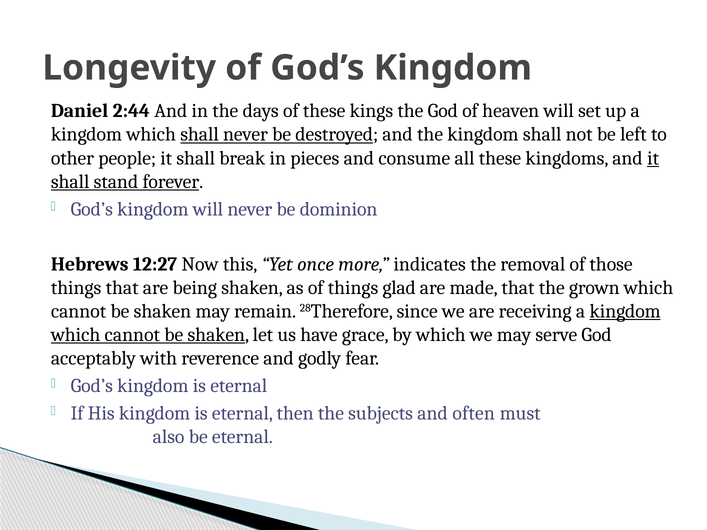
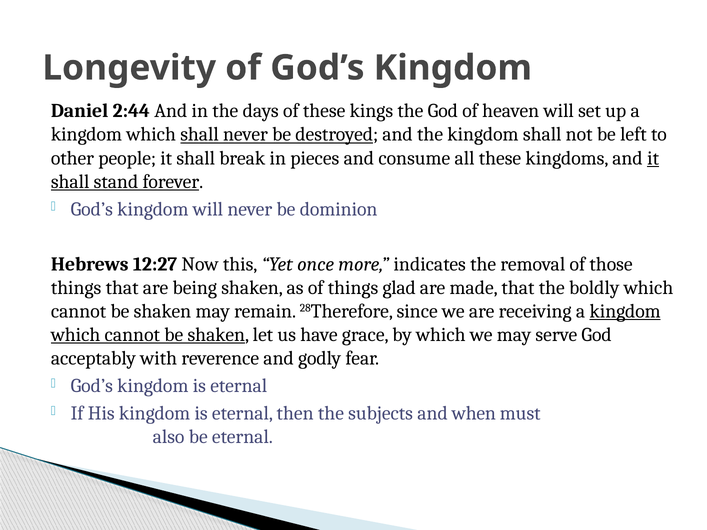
grown: grown -> boldly
often: often -> when
